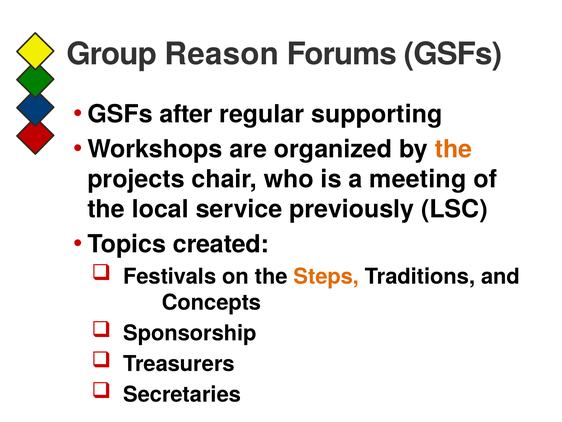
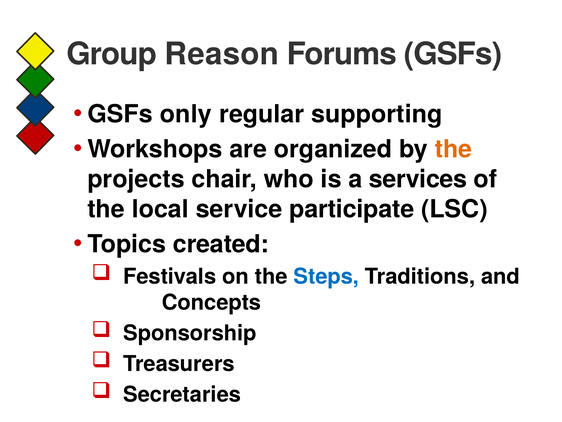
after: after -> only
meeting: meeting -> services
previously: previously -> participate
Steps colour: orange -> blue
